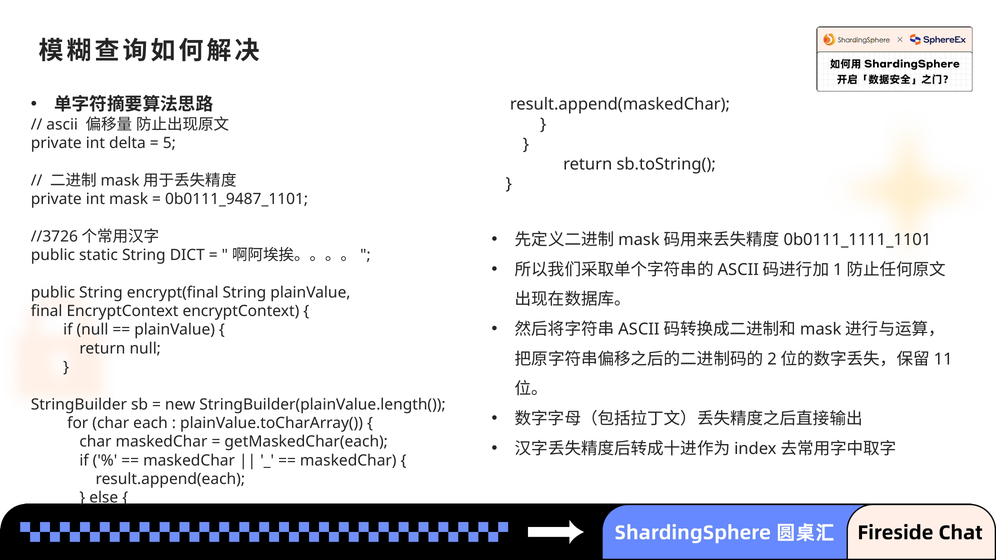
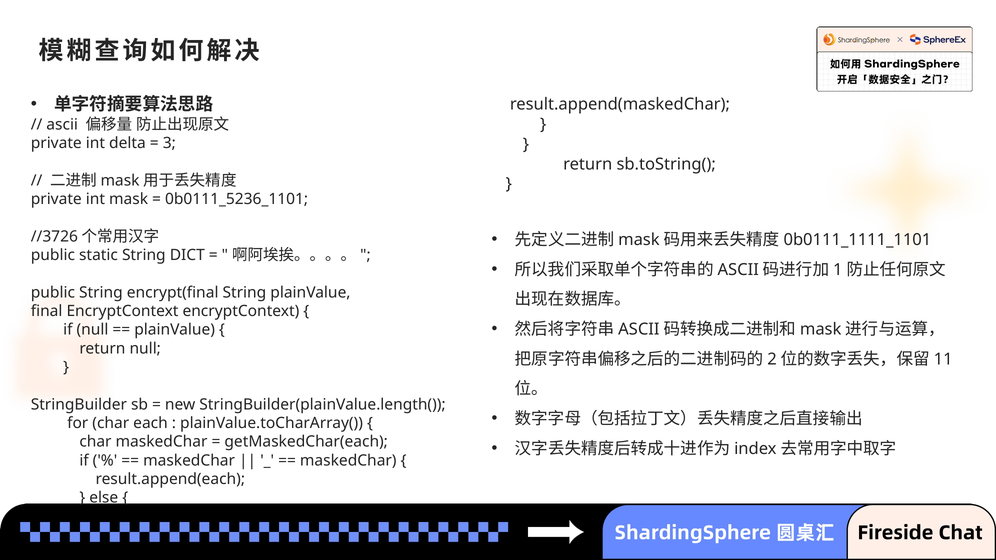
5: 5 -> 3
0b0111_9487_1101: 0b0111_9487_1101 -> 0b0111_5236_1101
